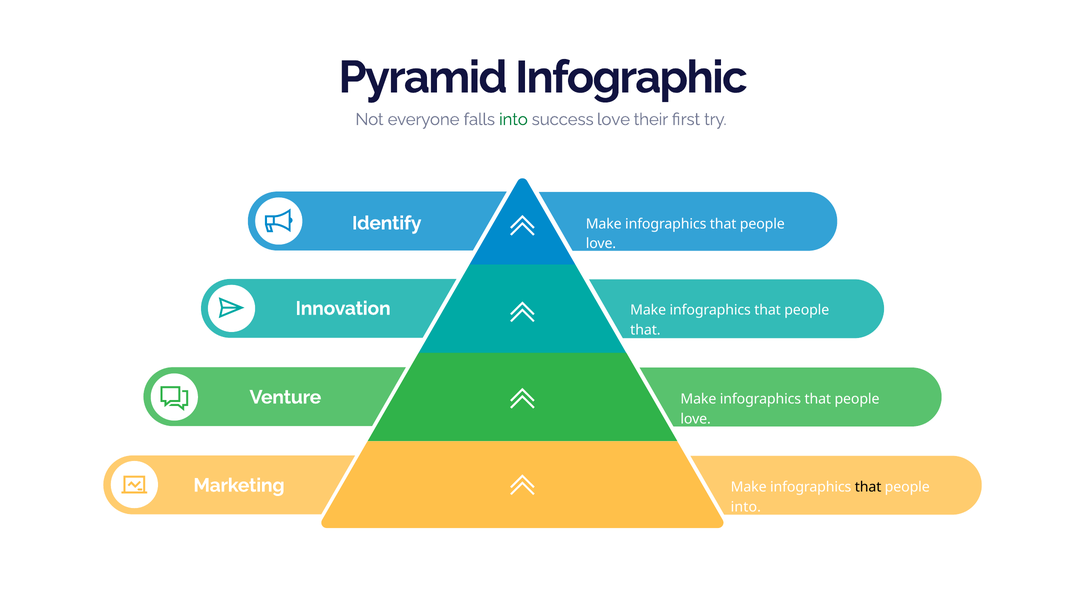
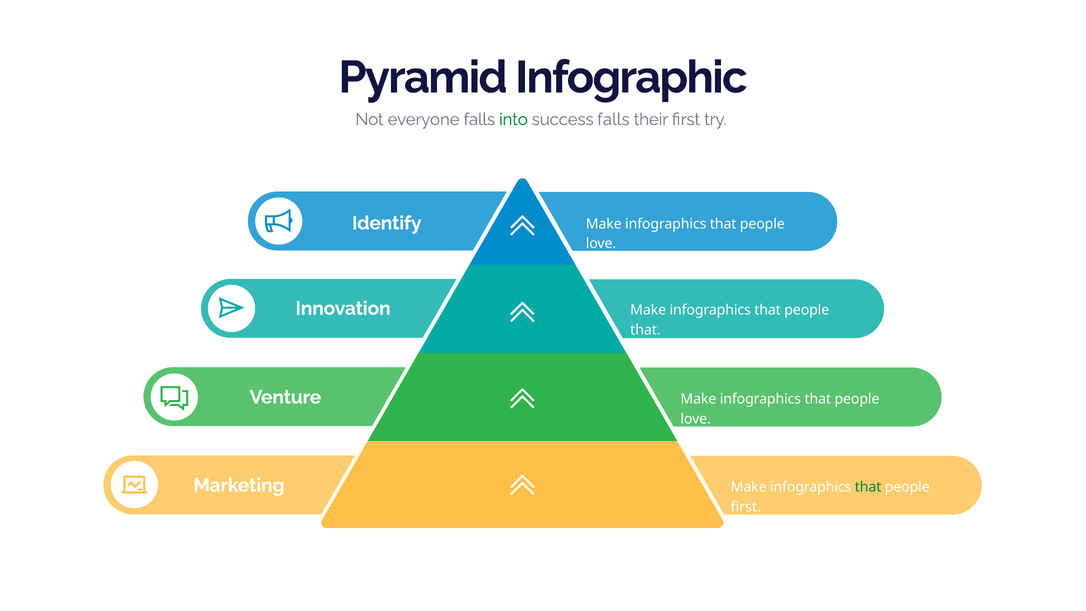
success love: love -> falls
that at (868, 487) colour: black -> green
into at (746, 507): into -> first
